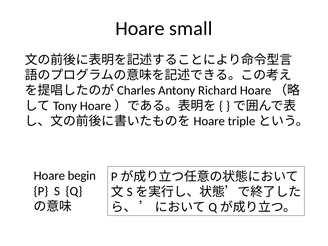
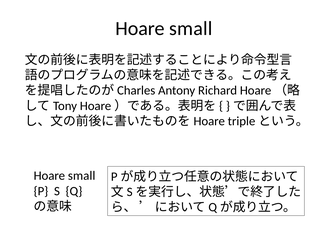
begin at (82, 176): begin -> small
